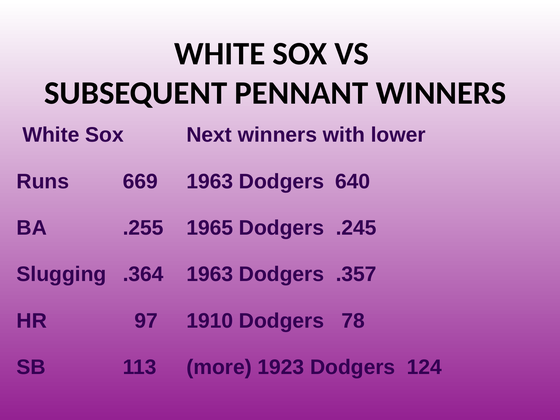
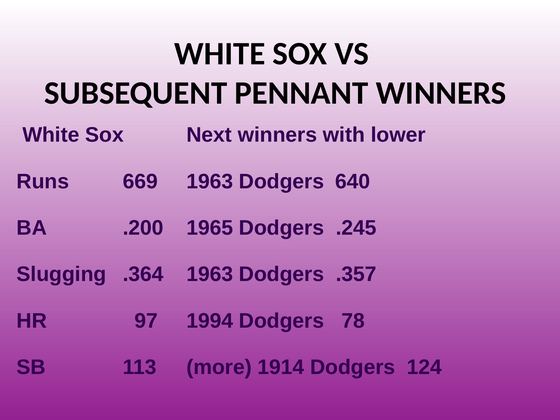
.255: .255 -> .200
1910: 1910 -> 1994
1923: 1923 -> 1914
